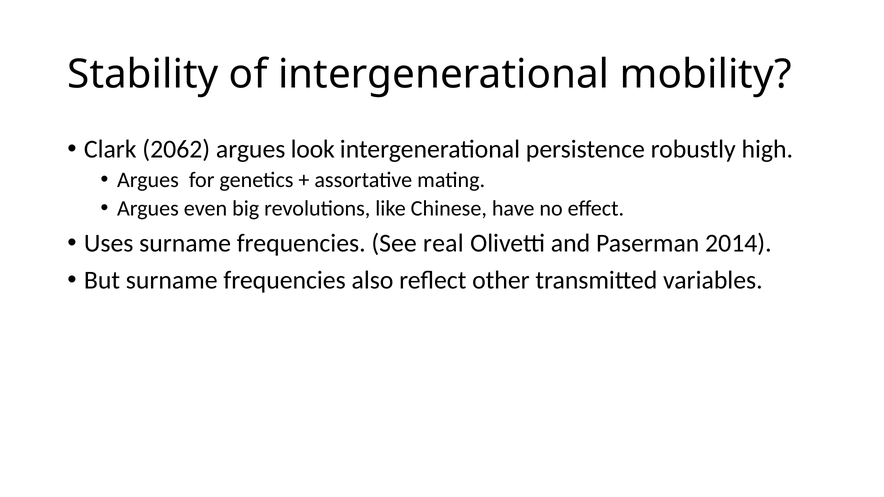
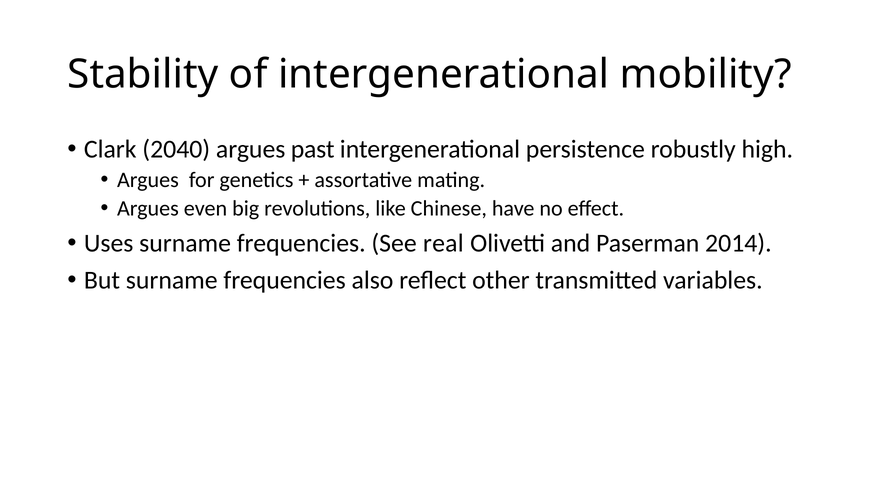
2062: 2062 -> 2040
look: look -> past
